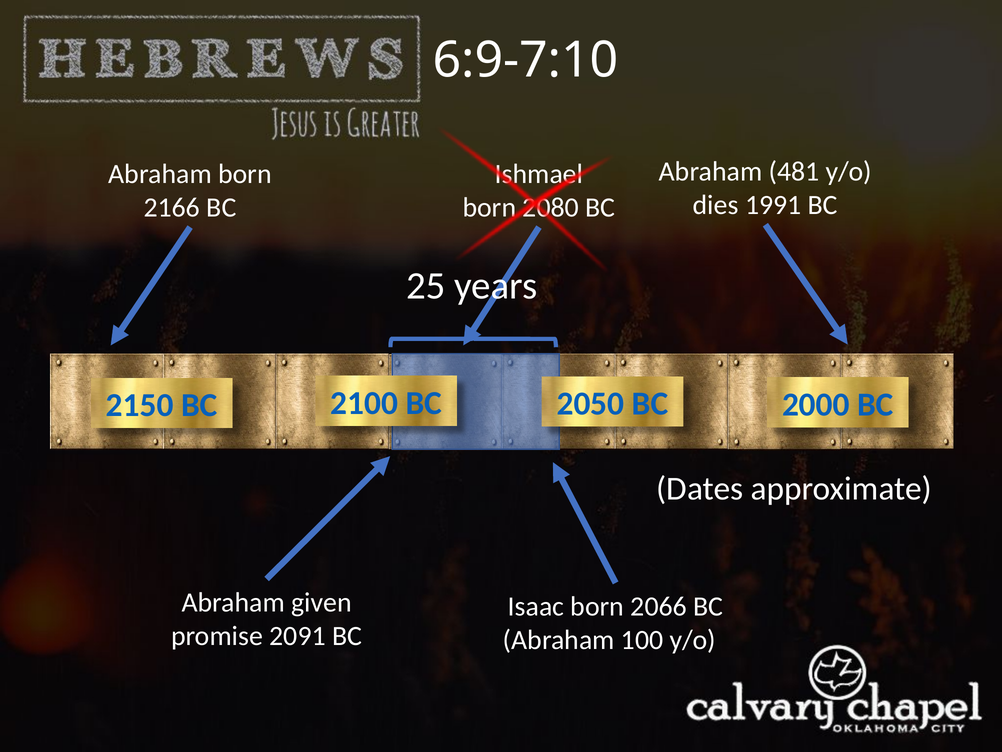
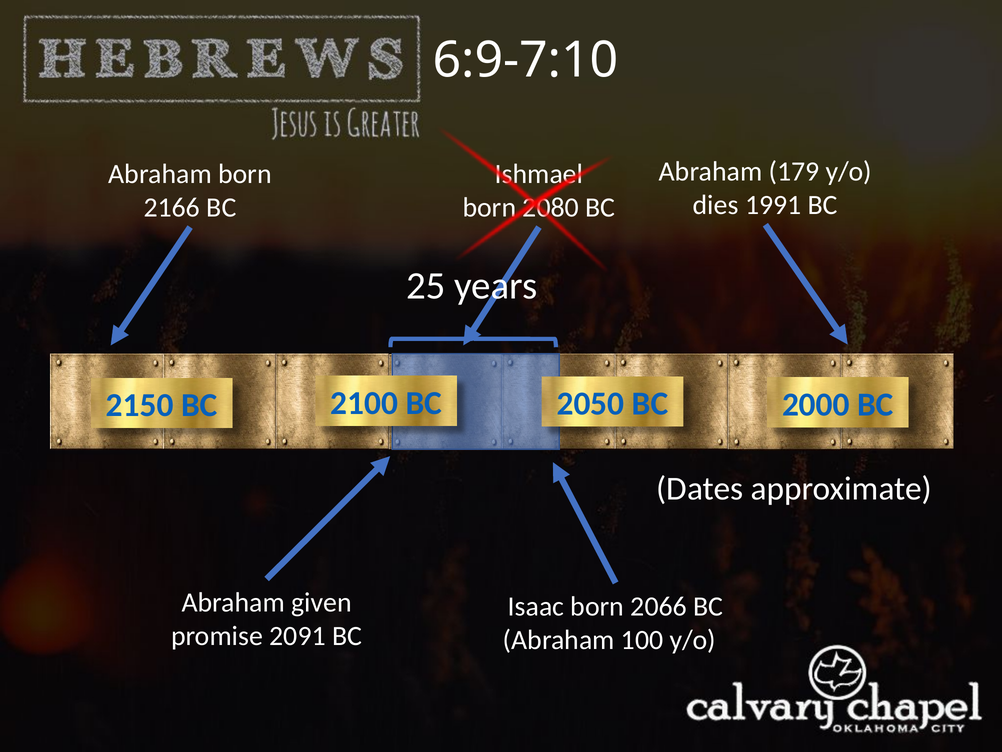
481: 481 -> 179
